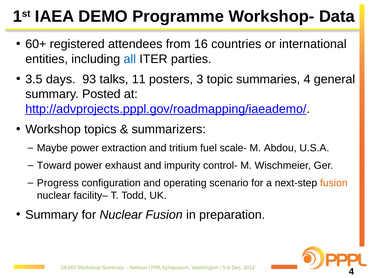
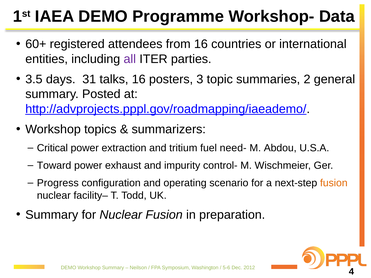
all colour: blue -> purple
93: 93 -> 31
talks 11: 11 -> 16
summaries 4: 4 -> 2
Maybe: Maybe -> Critical
scale-: scale- -> need-
